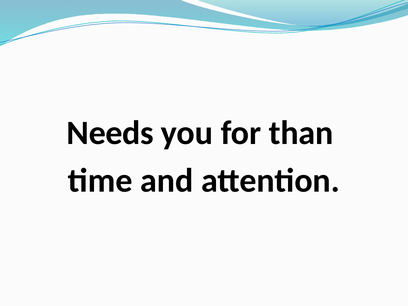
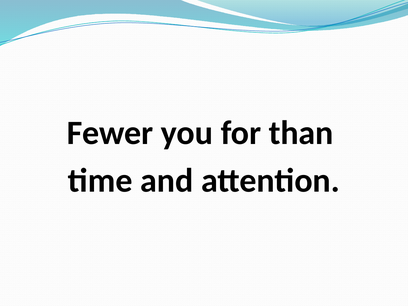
Needs: Needs -> Fewer
